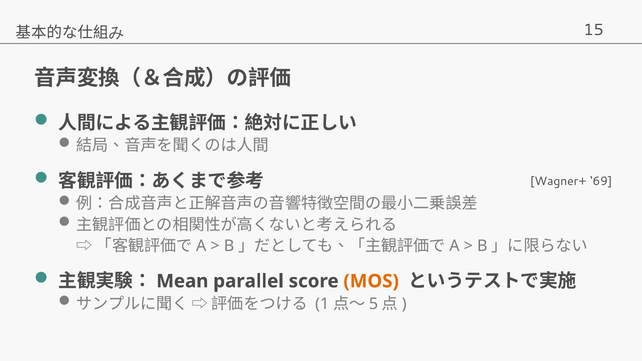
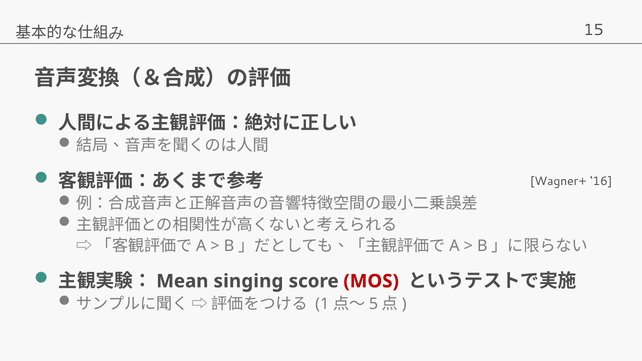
69: 69 -> 16
parallel: parallel -> singing
MOS colour: orange -> red
